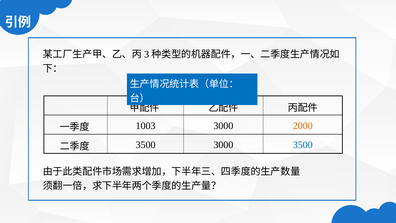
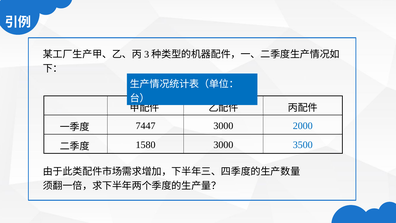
1003: 1003 -> 7447
2000 colour: orange -> blue
3500 at (146, 145): 3500 -> 1580
